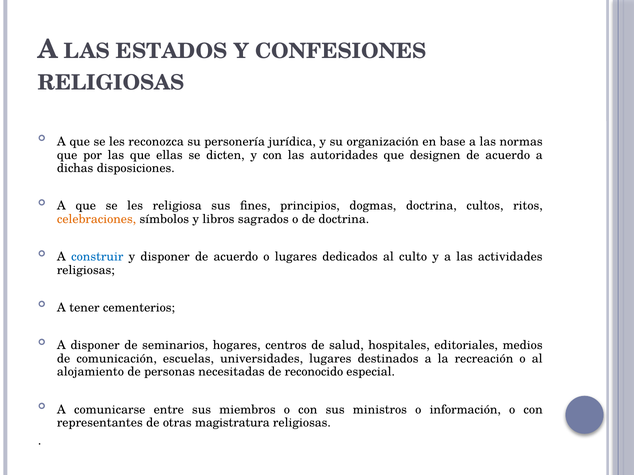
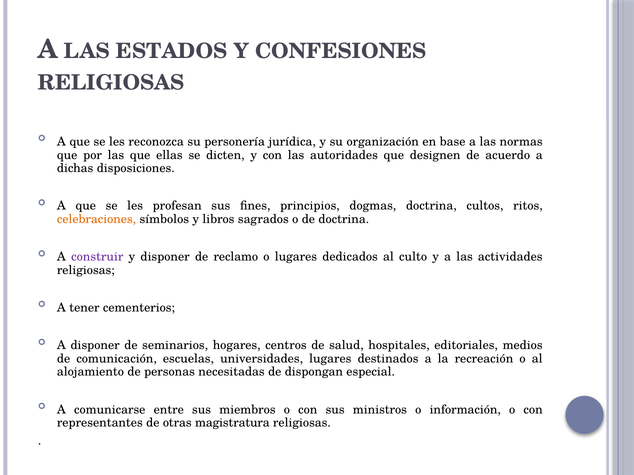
religiosa: religiosa -> profesan
construir colour: blue -> purple
disponer de acuerdo: acuerdo -> reclamo
reconocido: reconocido -> dispongan
